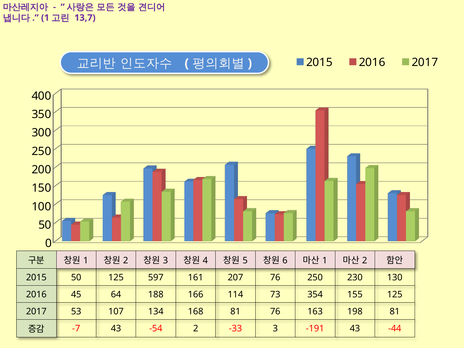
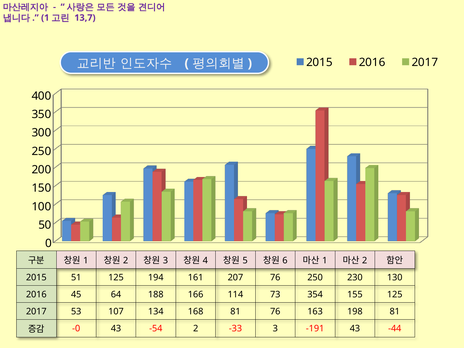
2015 50: 50 -> 51
597: 597 -> 194
-7: -7 -> -0
